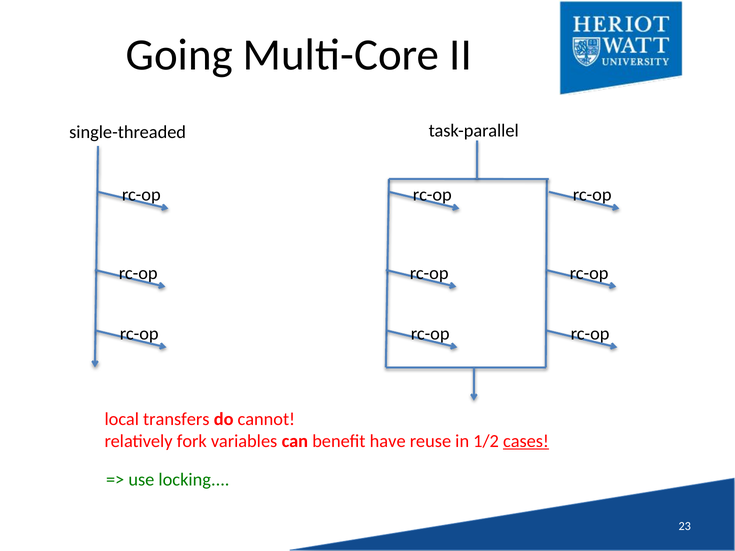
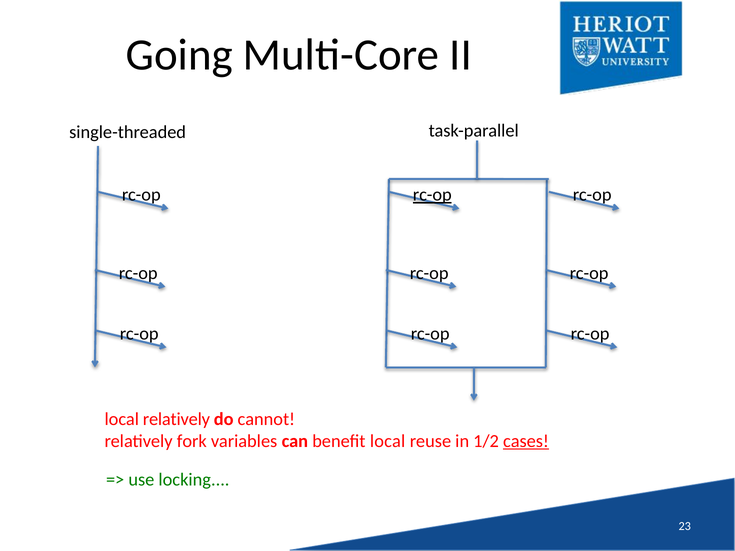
rc-op at (432, 195) underline: none -> present
local transfers: transfers -> relatively
benefit have: have -> local
